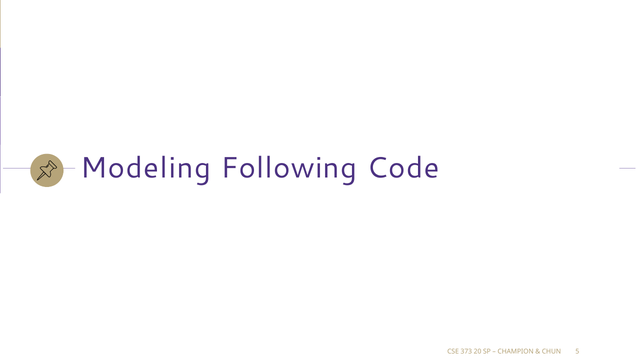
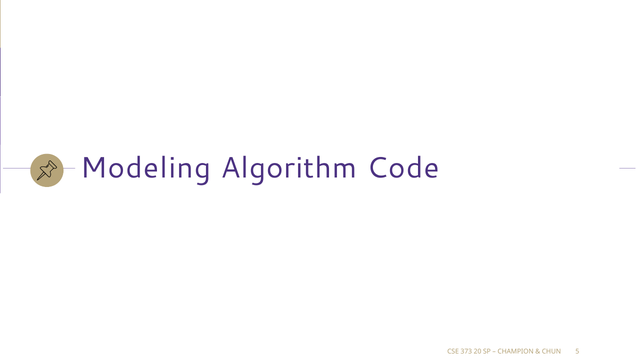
Following: Following -> Algorithm
